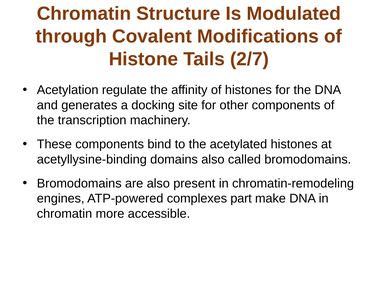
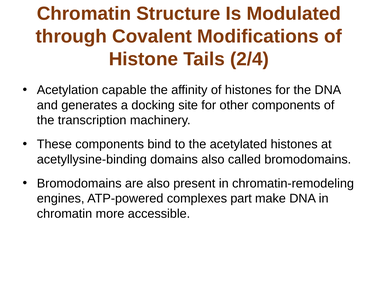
2/7: 2/7 -> 2/4
regulate: regulate -> capable
